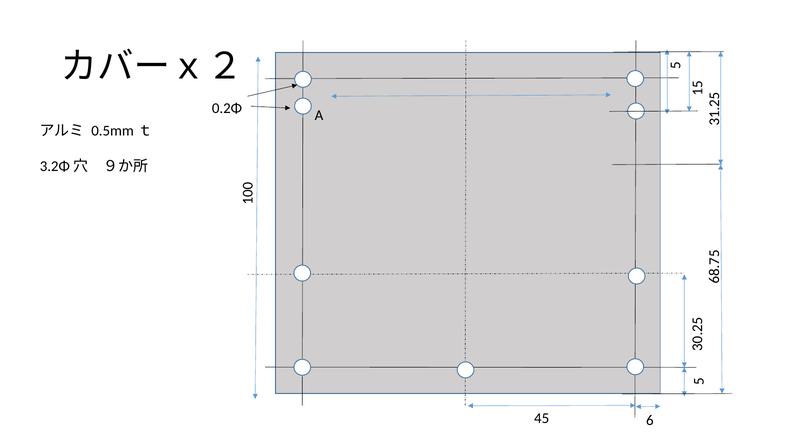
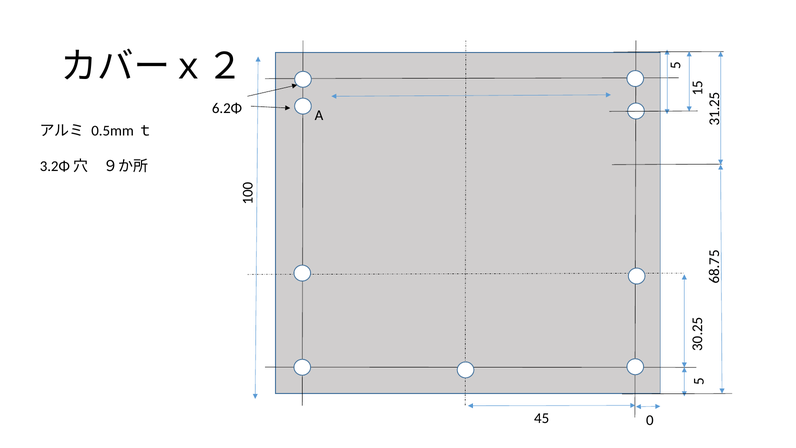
0.2Φ: 0.2Φ -> 6.2Φ
45 6: 6 -> 0
